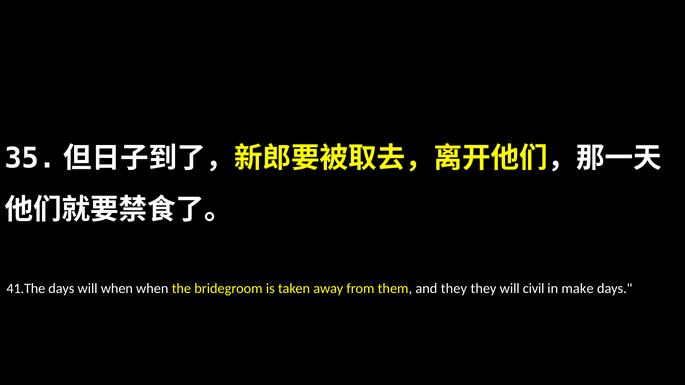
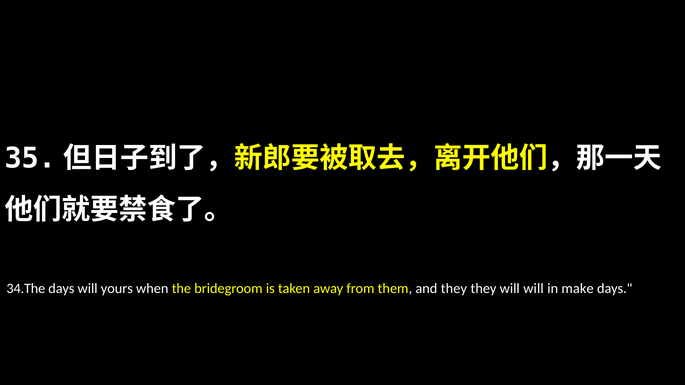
41.The: 41.The -> 34.The
will when: when -> yours
will civil: civil -> will
